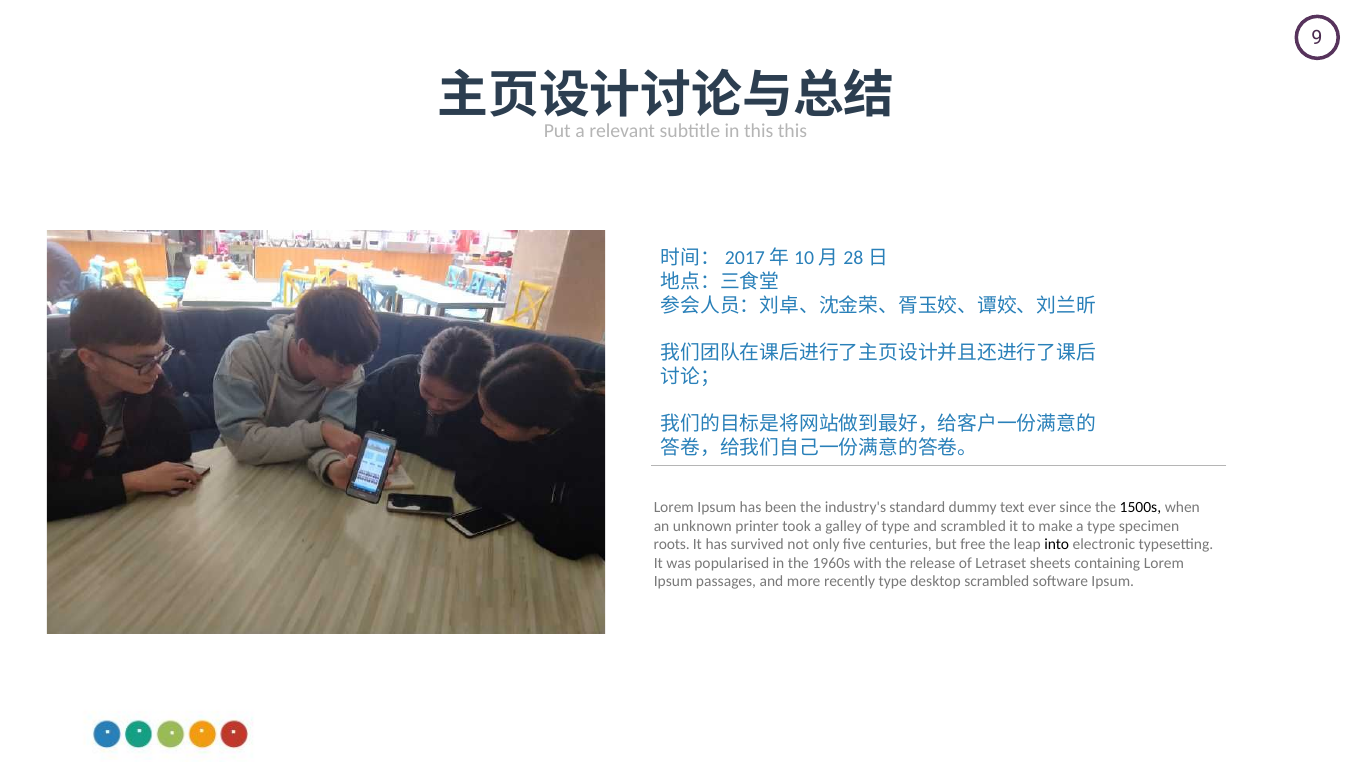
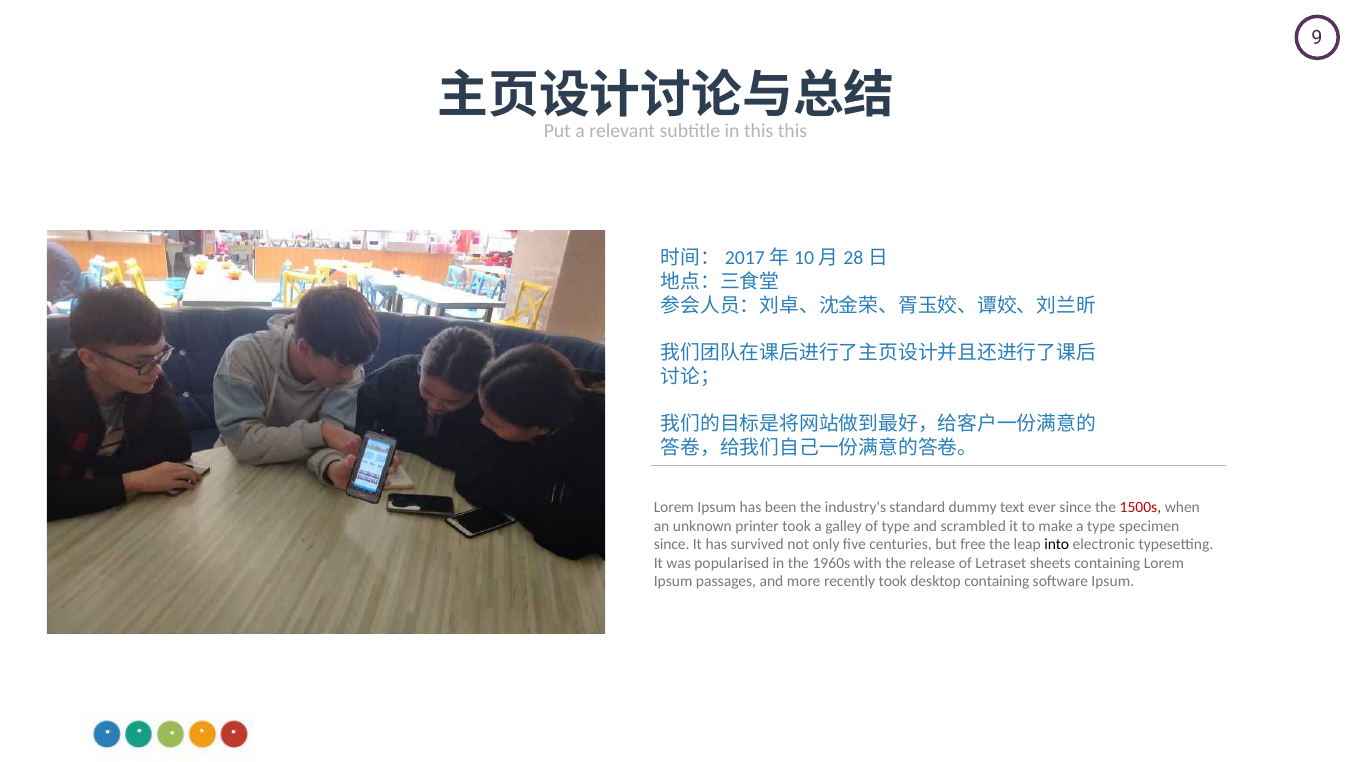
1500s colour: black -> red
roots at (672, 545): roots -> since
recently type: type -> took
desktop scrambled: scrambled -> containing
